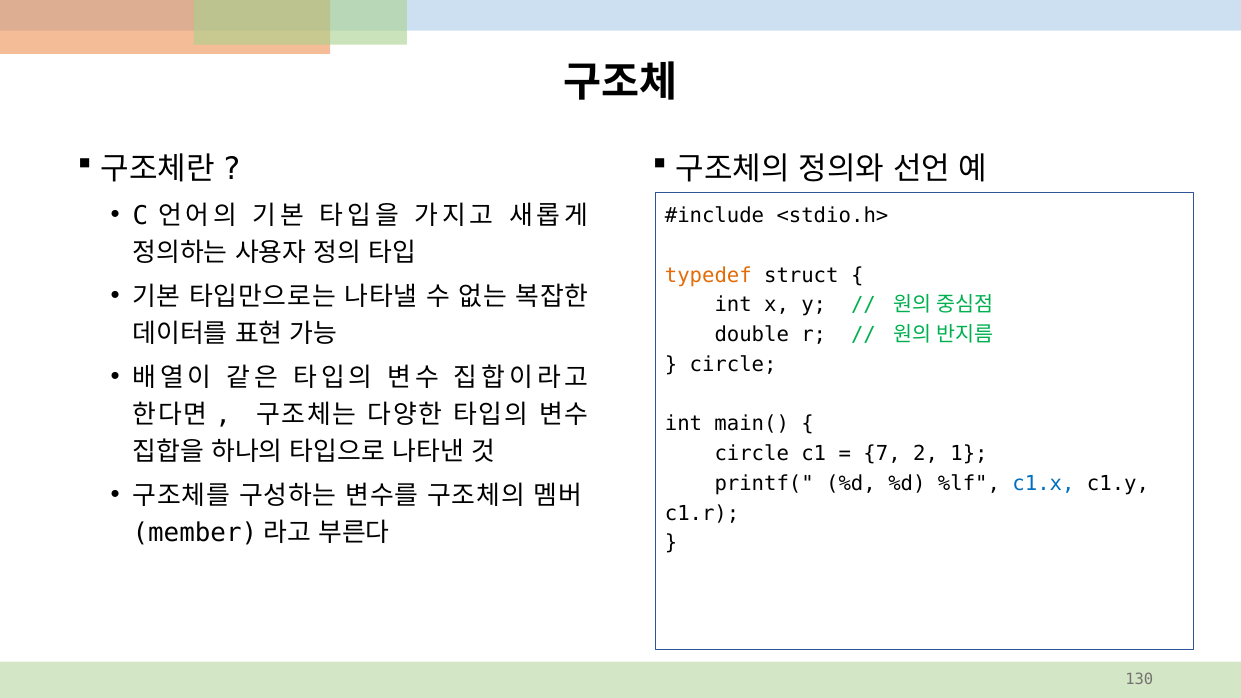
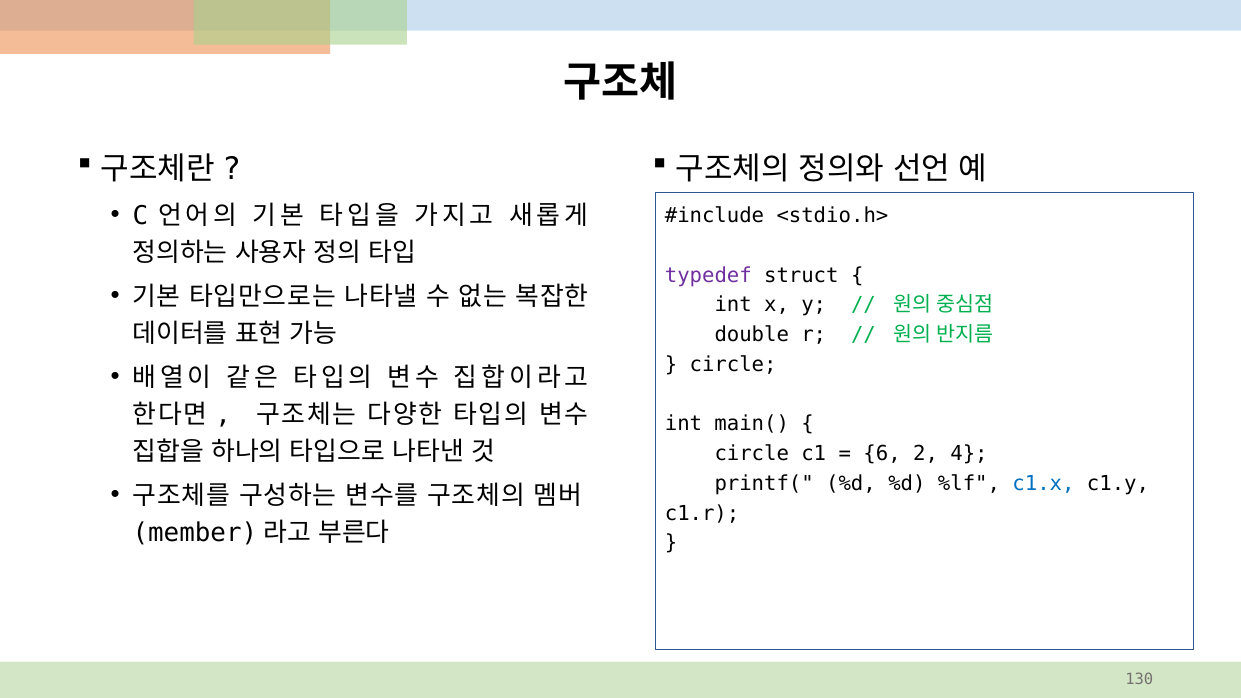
typedef colour: orange -> purple
7: 7 -> 6
1: 1 -> 4
